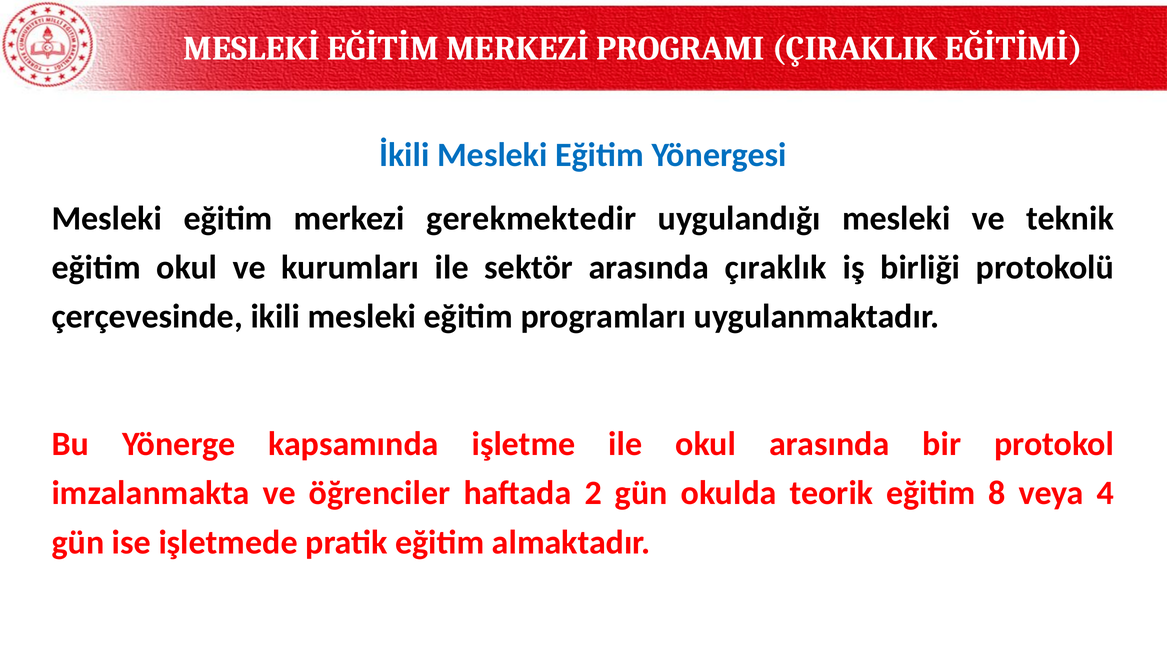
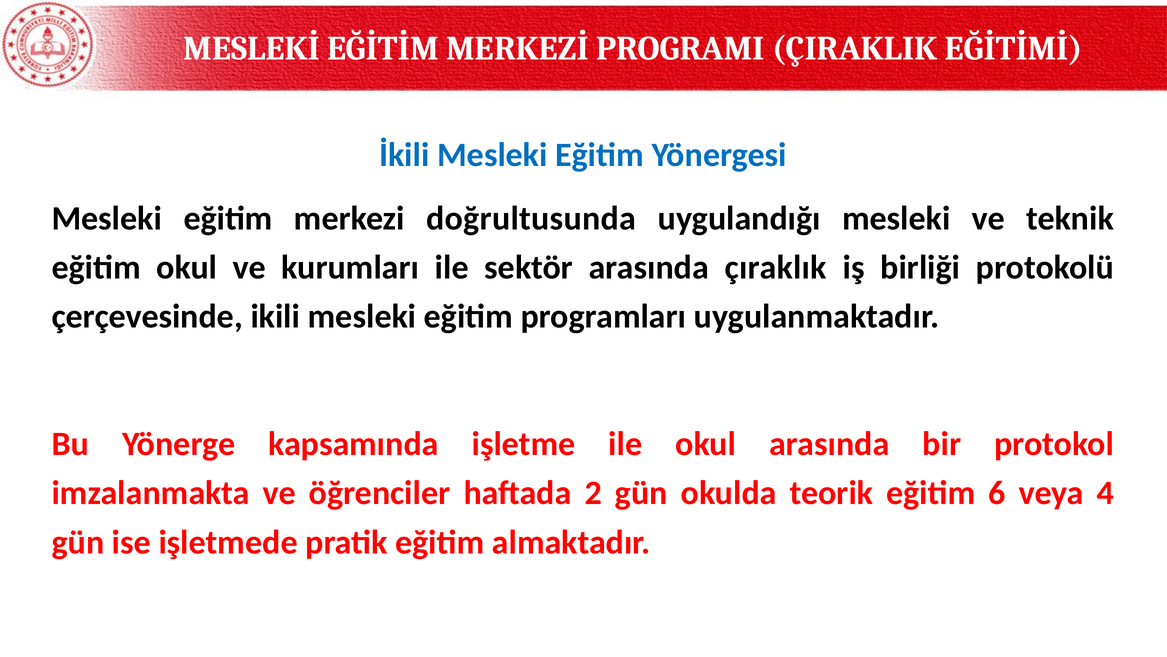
gerekmektedir: gerekmektedir -> doğrultusunda
8: 8 -> 6
